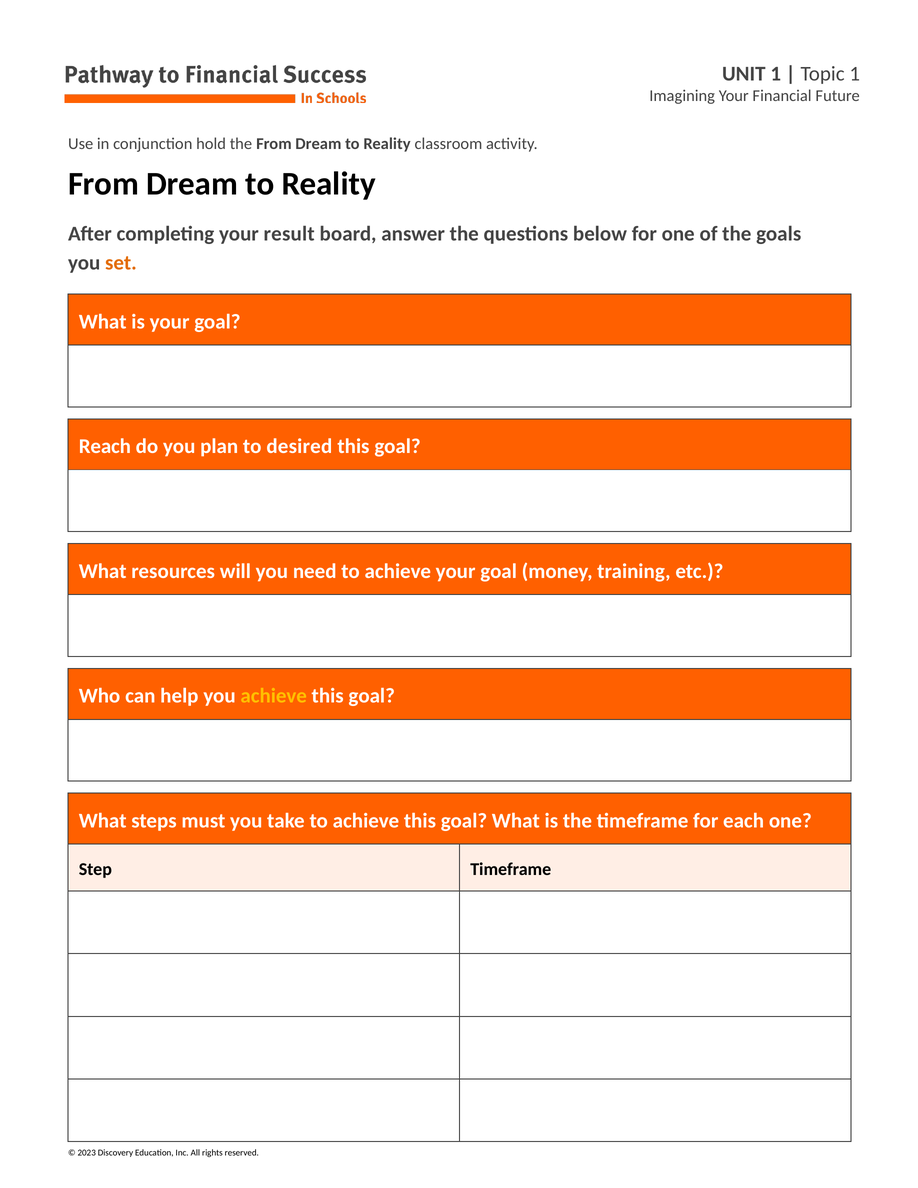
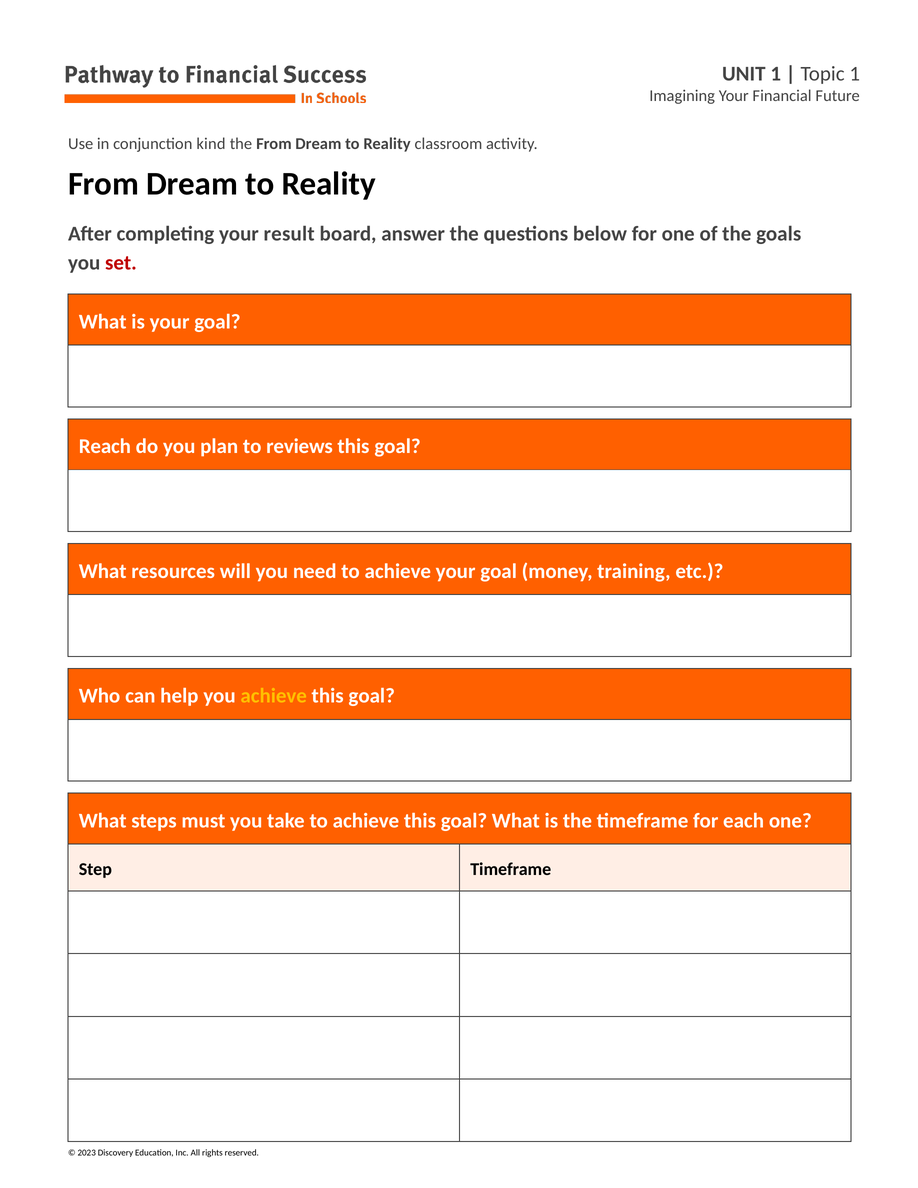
hold: hold -> kind
set colour: orange -> red
desired: desired -> reviews
